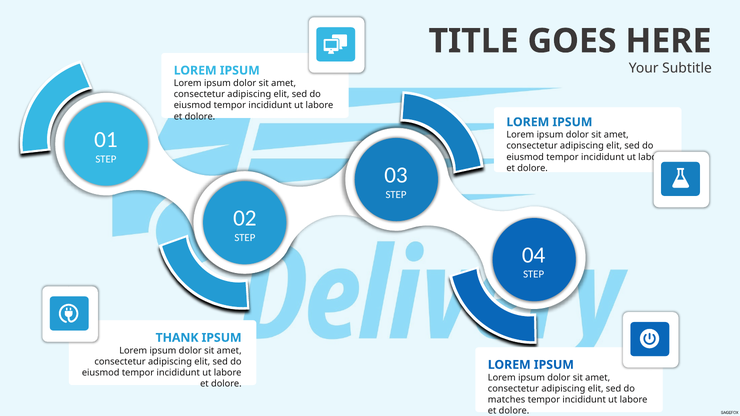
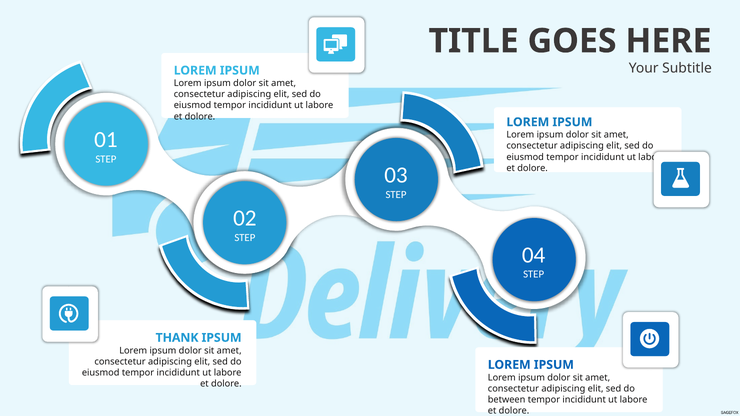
matches: matches -> between
